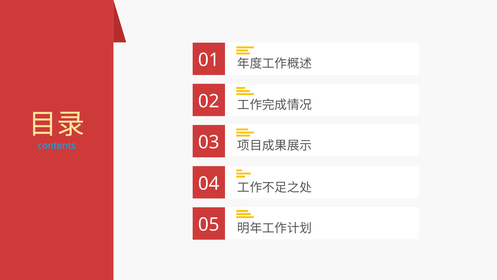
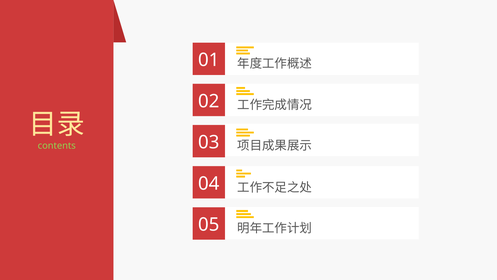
contents colour: light blue -> light green
